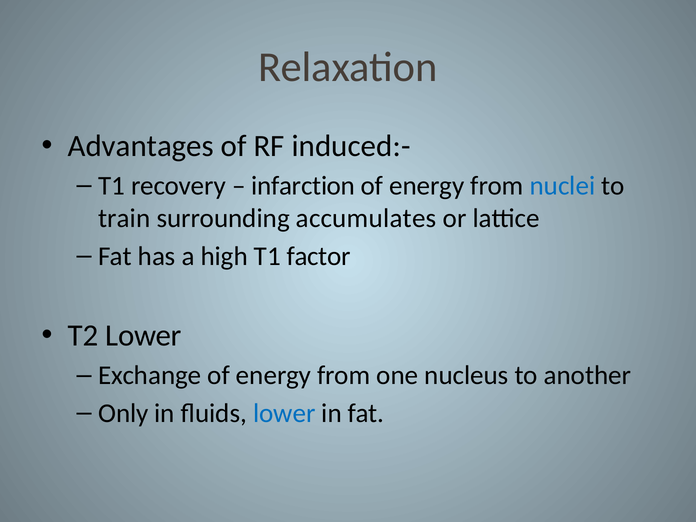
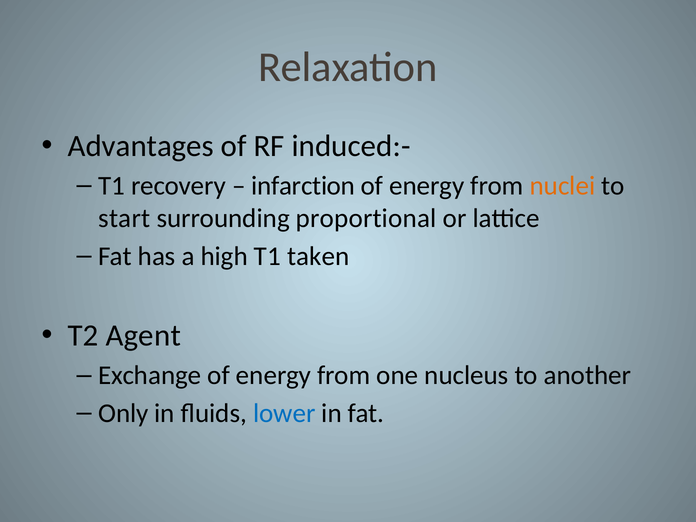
nuclei colour: blue -> orange
train: train -> start
accumulates: accumulates -> proportional
factor: factor -> taken
T2 Lower: Lower -> Agent
